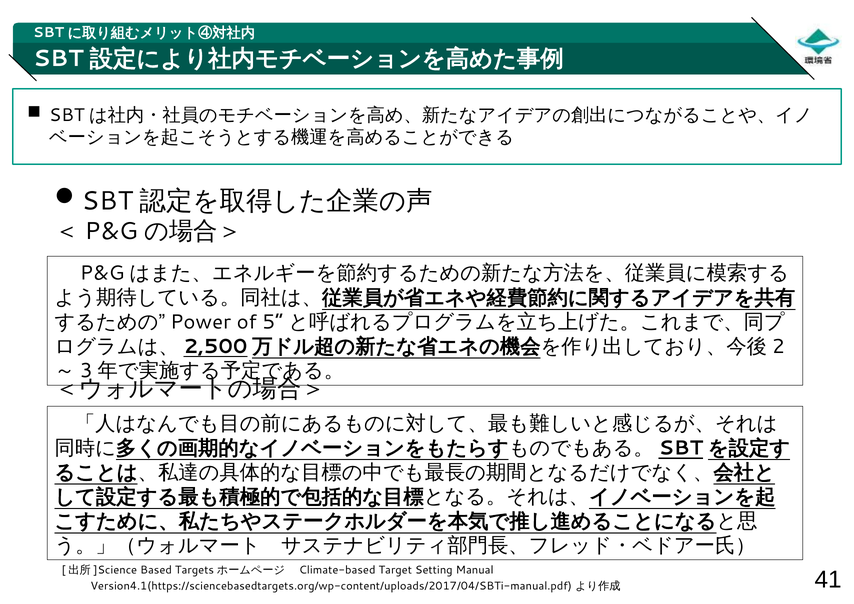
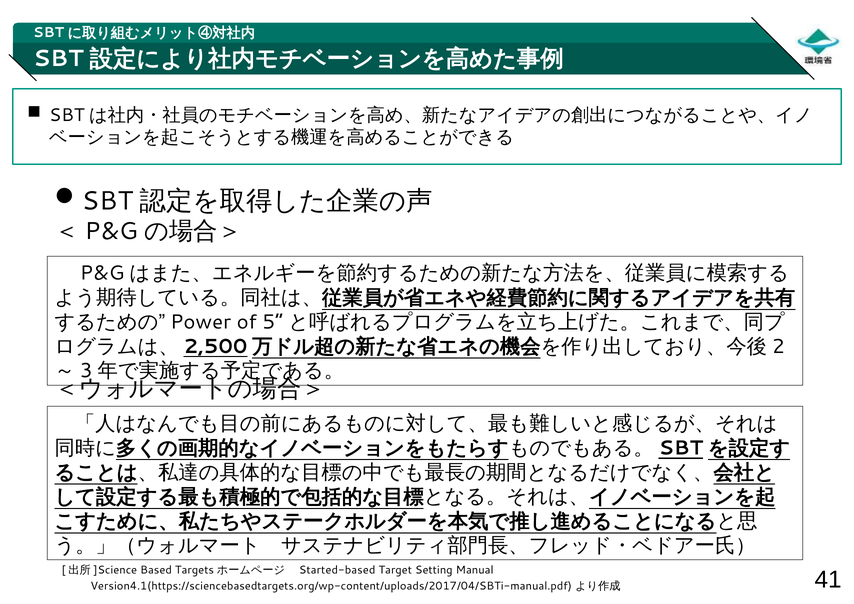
Climate-based: Climate-based -> Started-based
